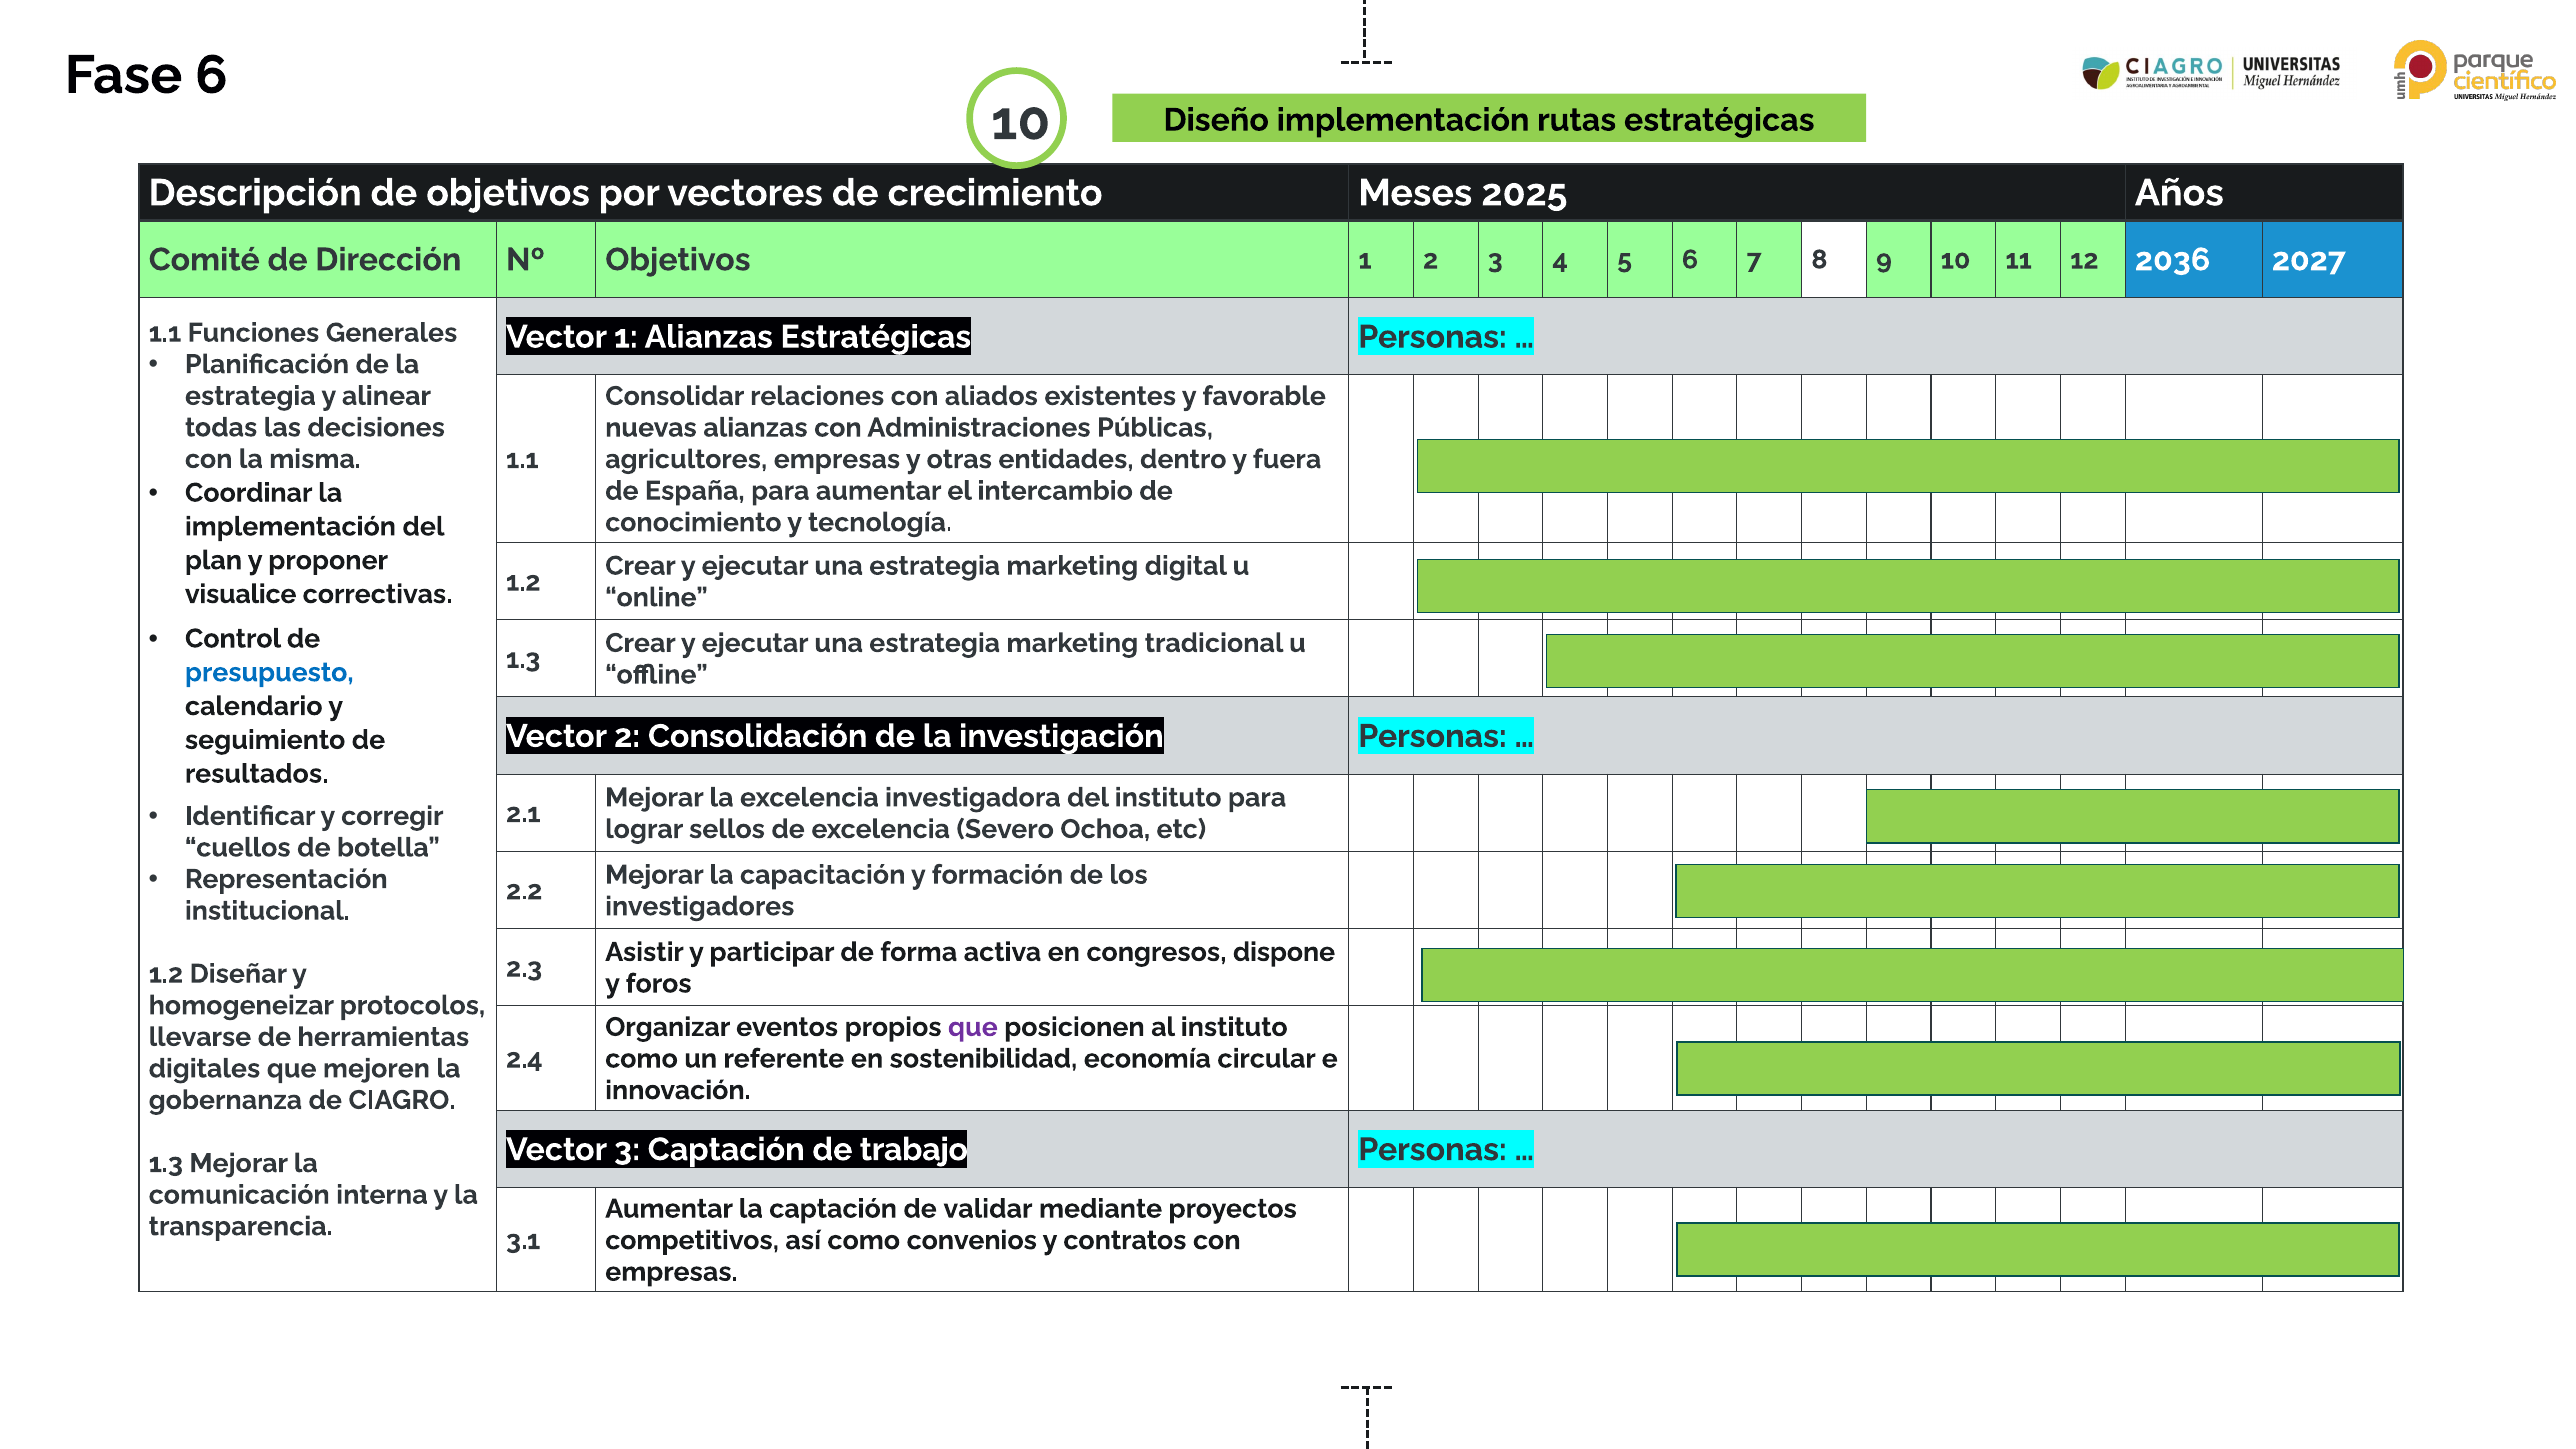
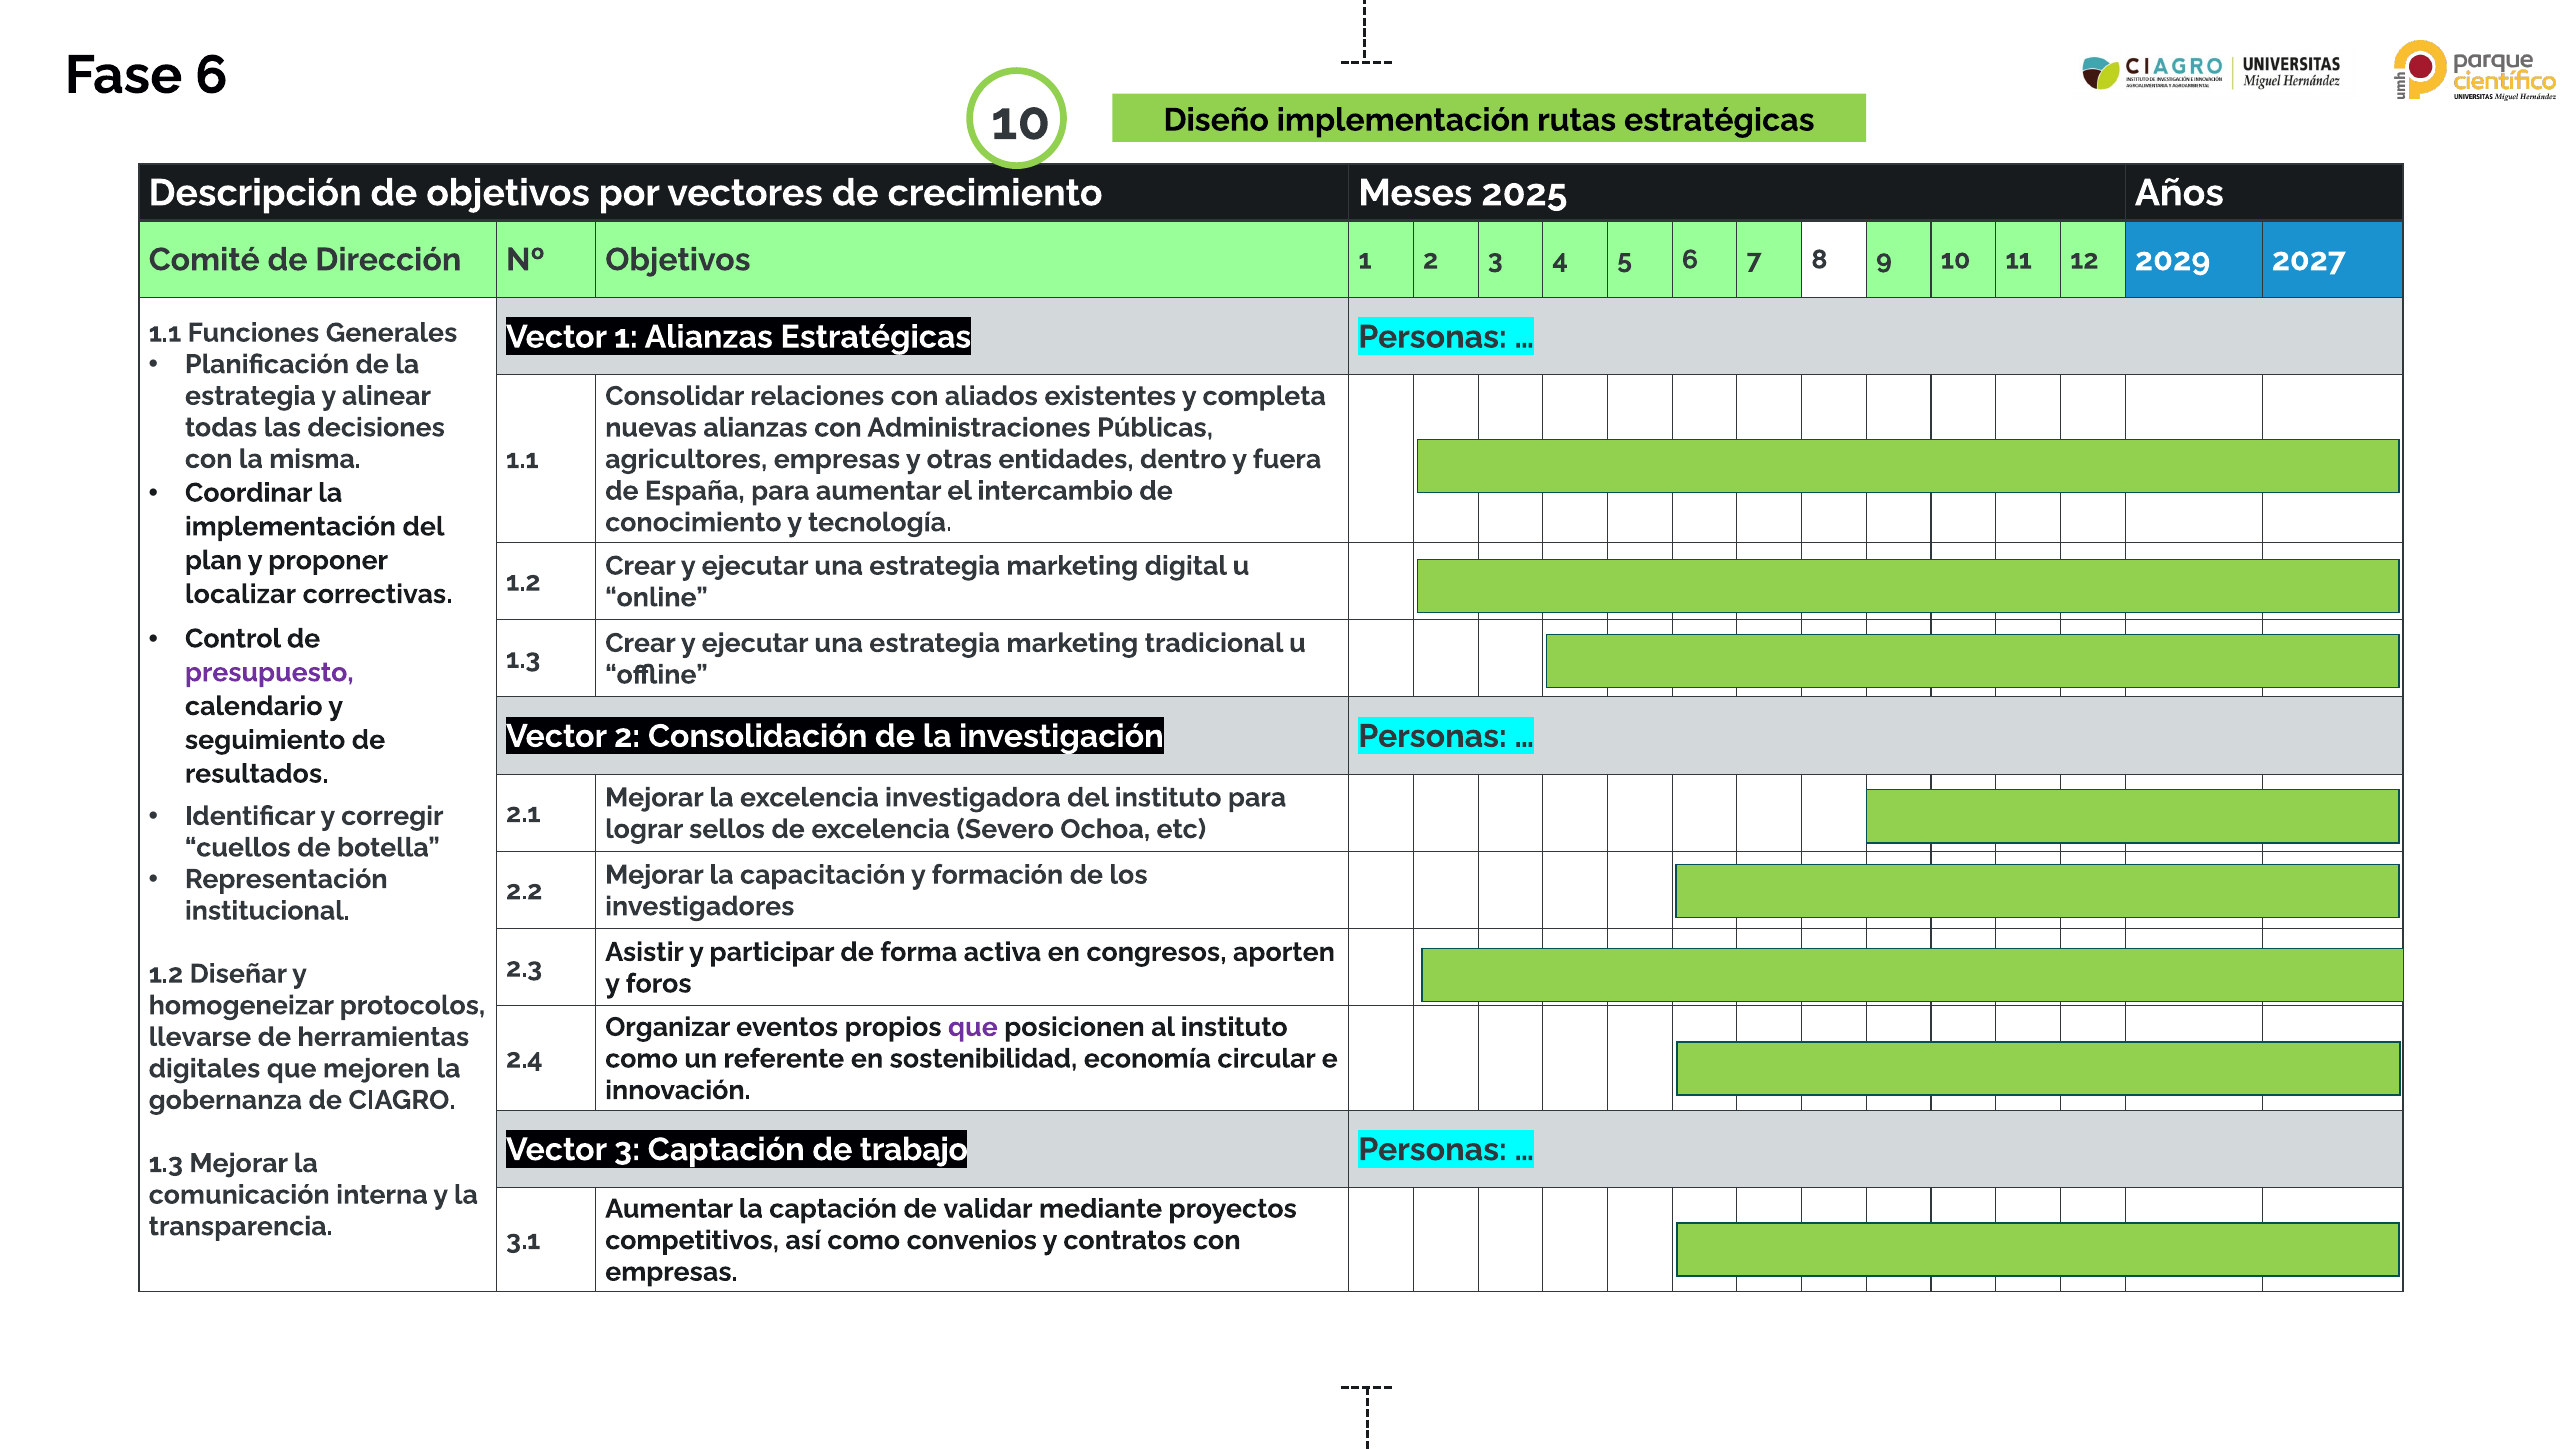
2036: 2036 -> 2029
favorable: favorable -> completa
visualice: visualice -> localizar
presupuesto colour: blue -> purple
dispone: dispone -> aporten
